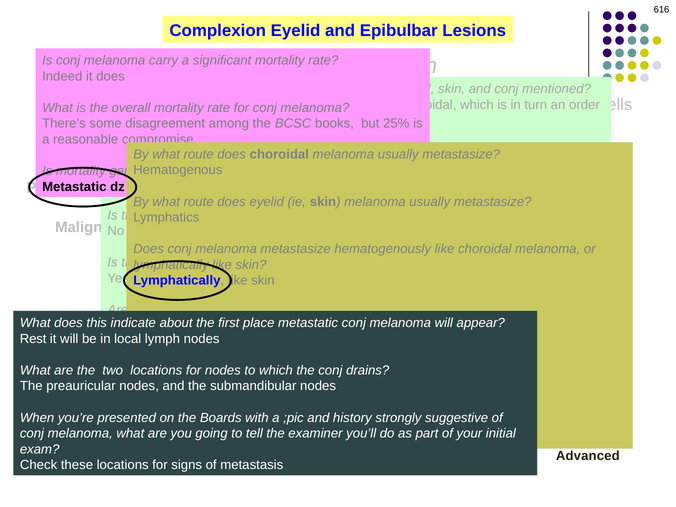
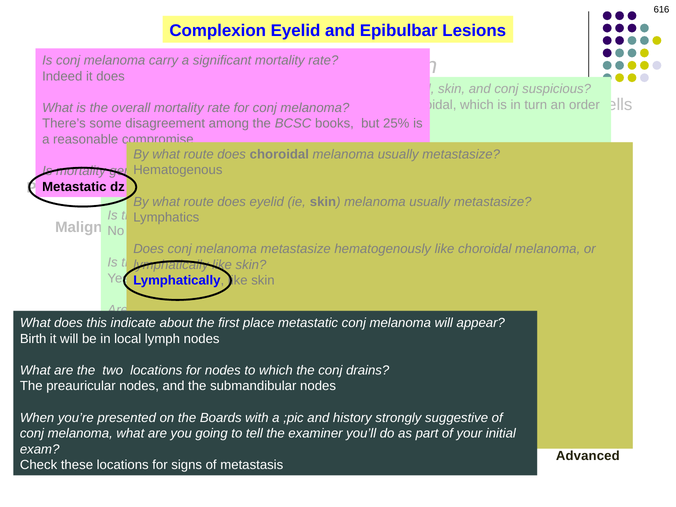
mentioned: mentioned -> suspicious
Rest: Rest -> Birth
